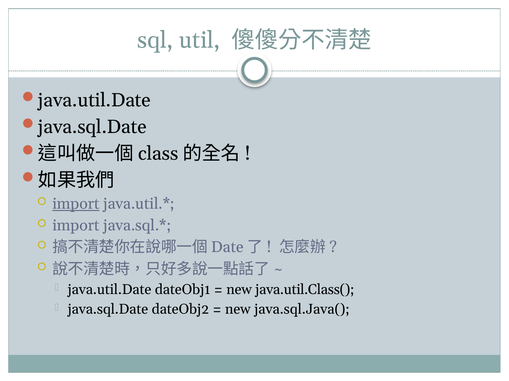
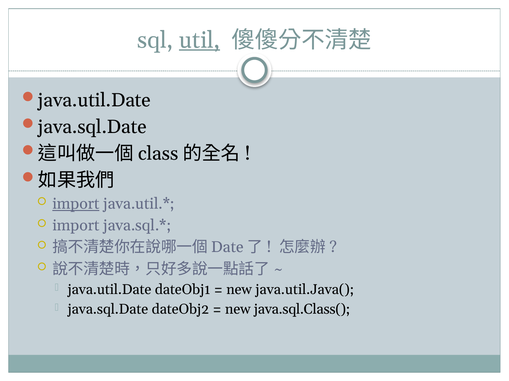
util underline: none -> present
java.util.Class(: java.util.Class( -> java.util.Java(
java.sql.Java(: java.sql.Java( -> java.sql.Class(
